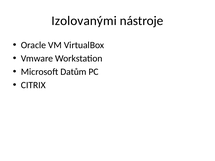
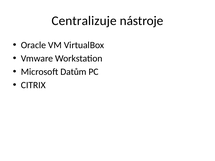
Izolovanými: Izolovanými -> Centralizuje
